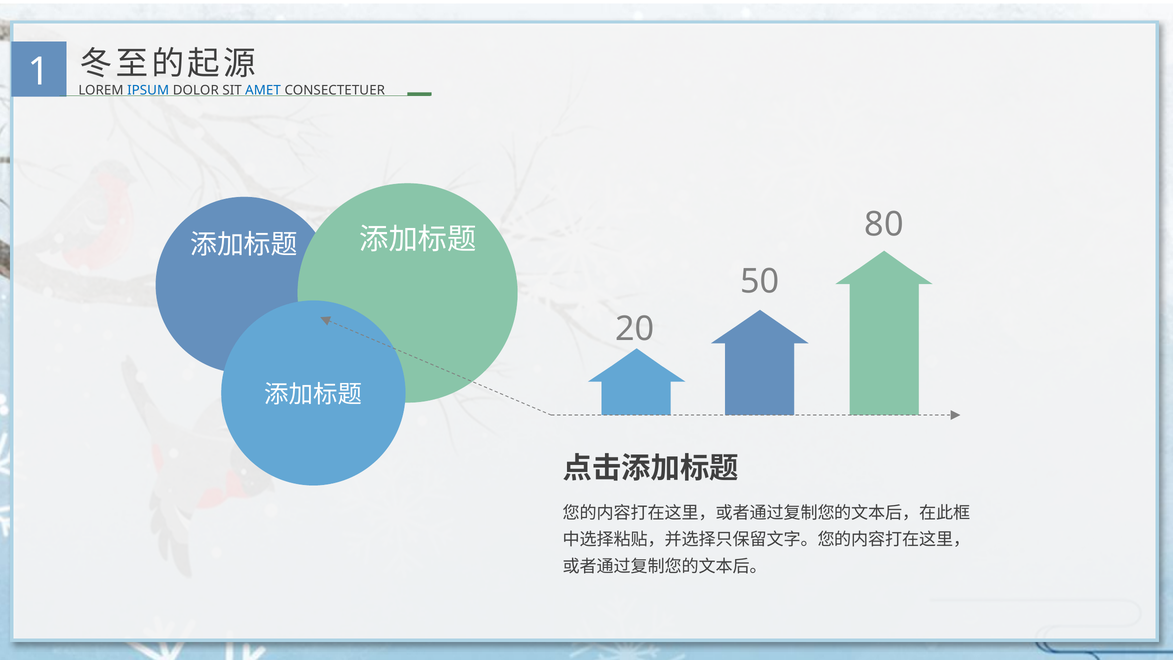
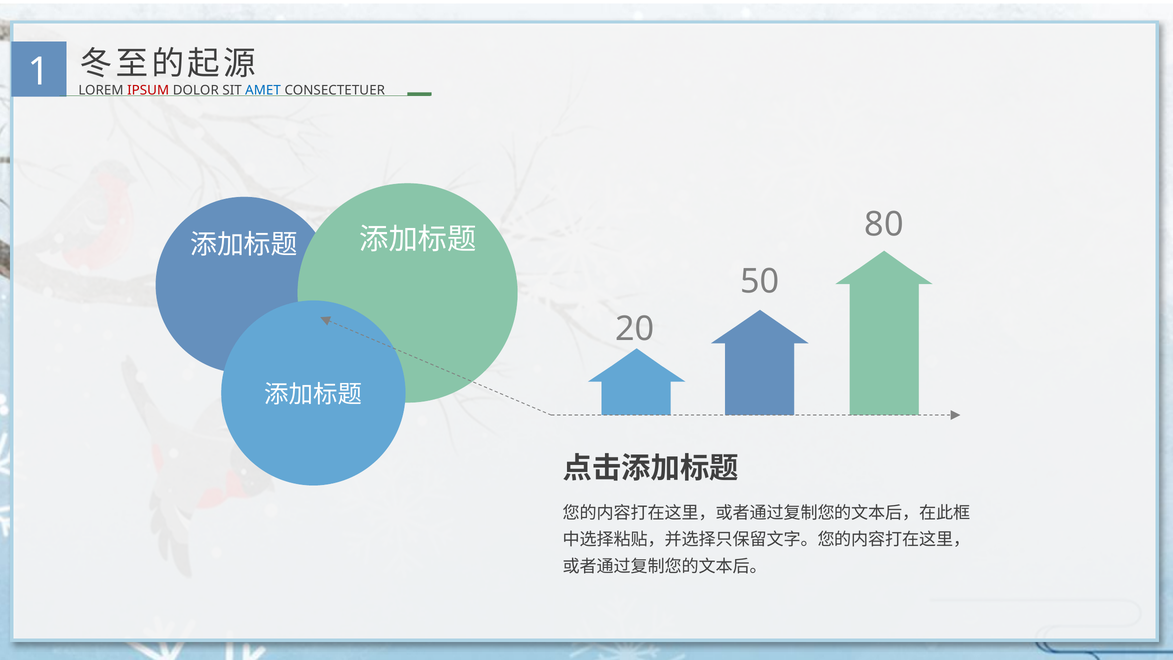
IPSUM colour: blue -> red
